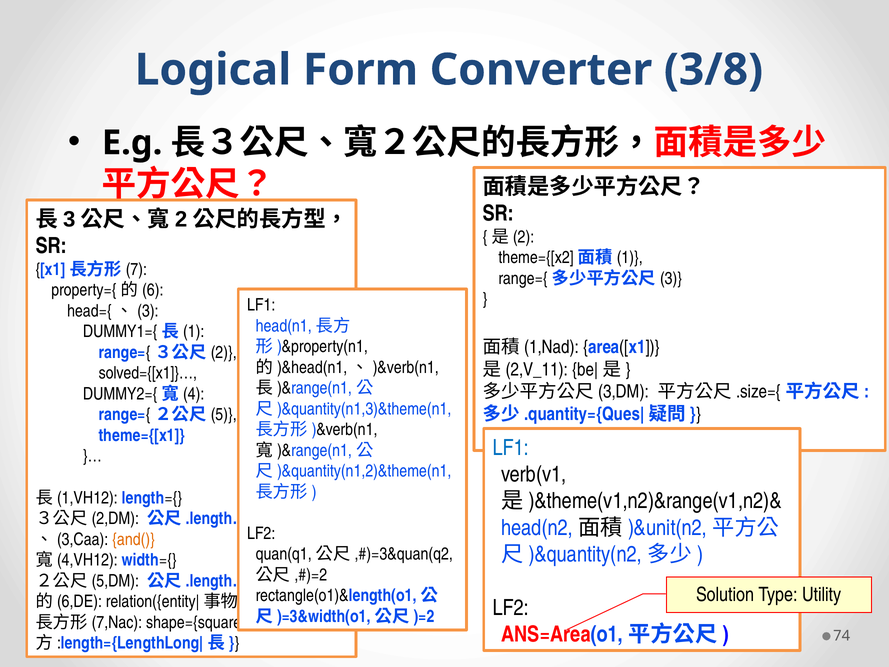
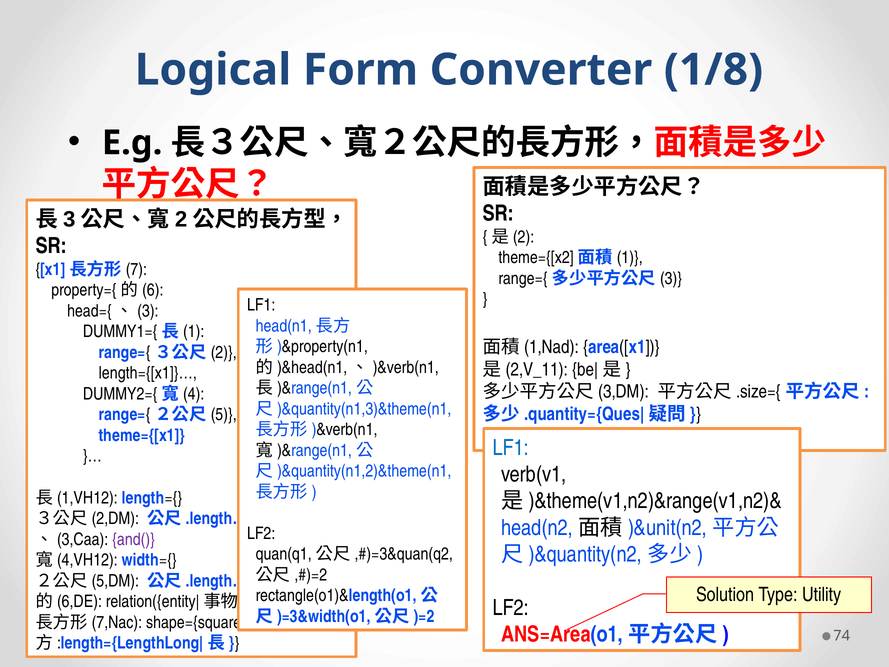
3/8: 3/8 -> 1/8
solved={[x1]}…: solved={[x1]}… -> length={[x1]}…
and( colour: orange -> purple
